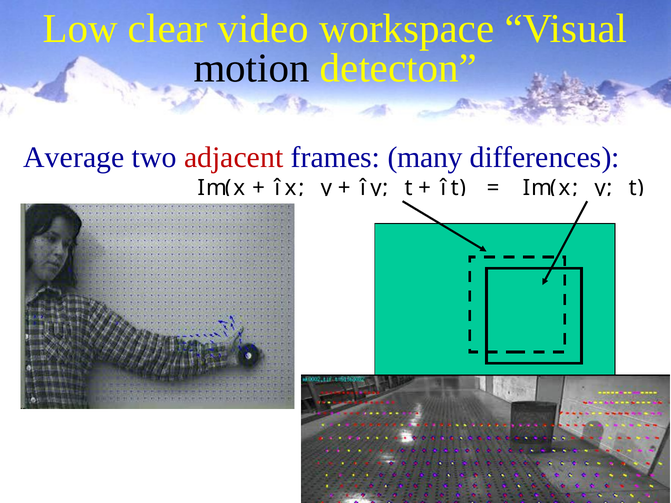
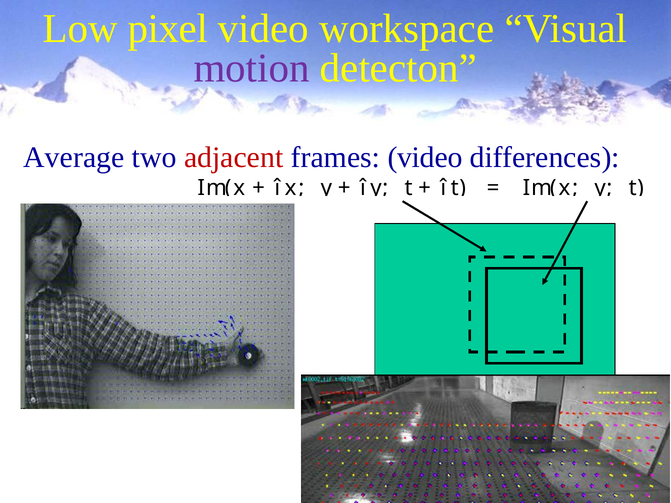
clear: clear -> pixel
motion colour: black -> purple
frames many: many -> video
